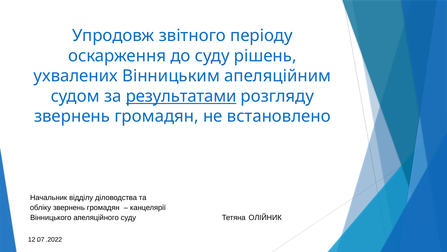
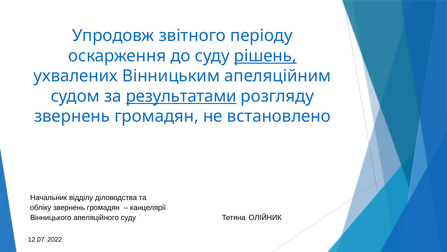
рішень underline: none -> present
